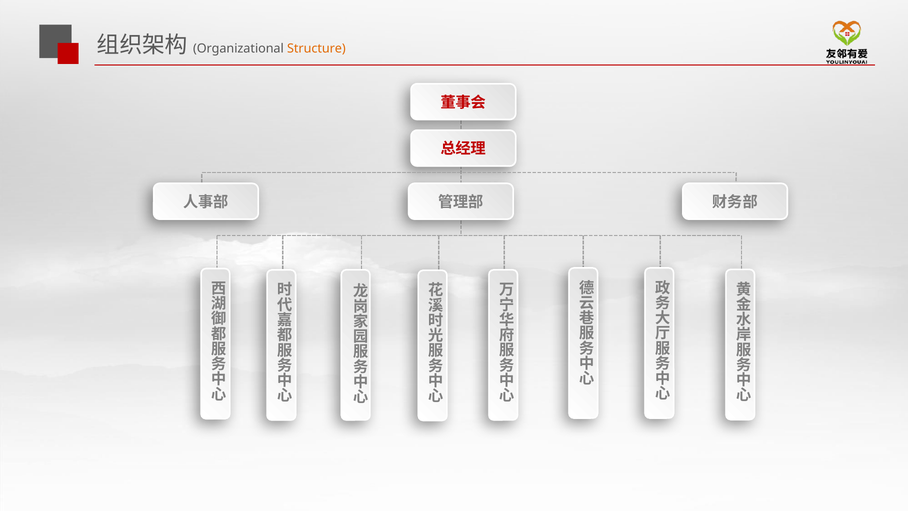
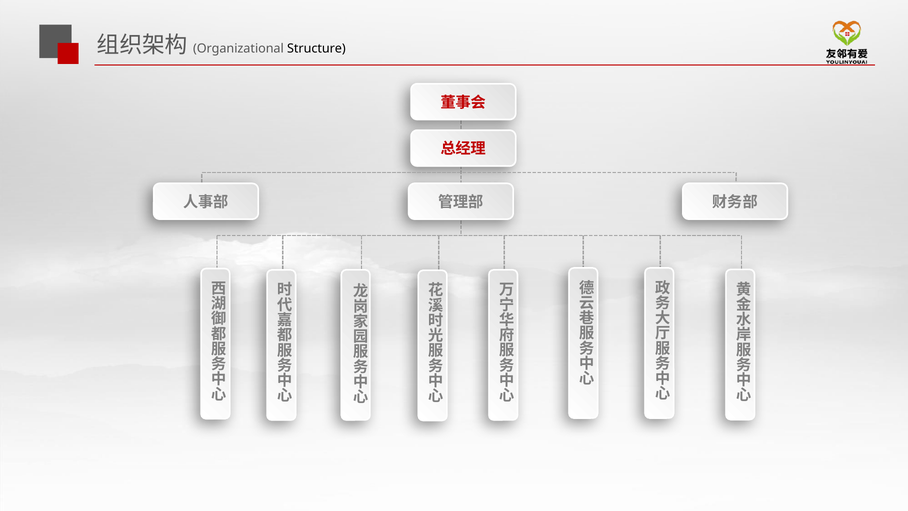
Structure colour: orange -> black
